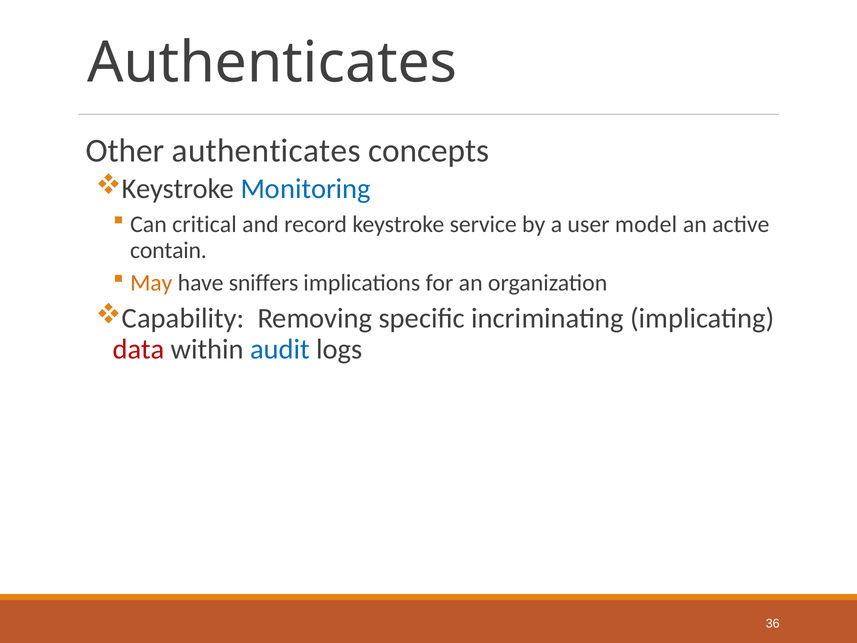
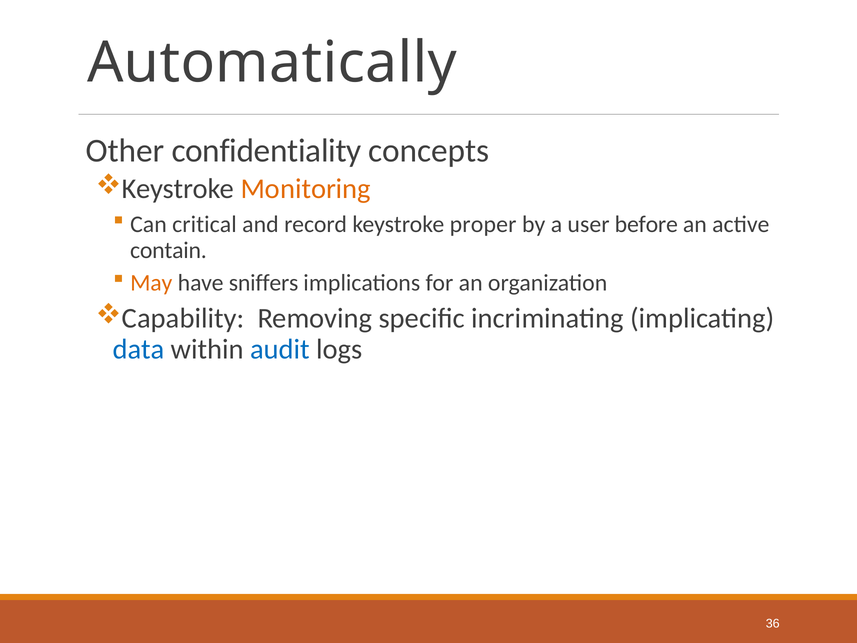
Authenticates at (272, 63): Authenticates -> Automatically
Other authenticates: authenticates -> confidentiality
Monitoring colour: blue -> orange
service: service -> proper
model: model -> before
data colour: red -> blue
